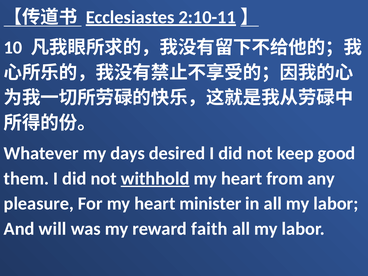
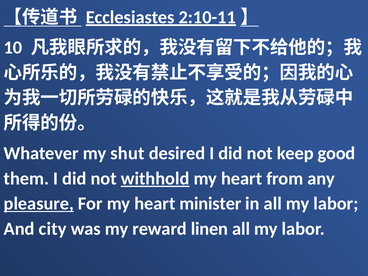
days: days -> shut
pleasure underline: none -> present
will: will -> city
faith: faith -> linen
